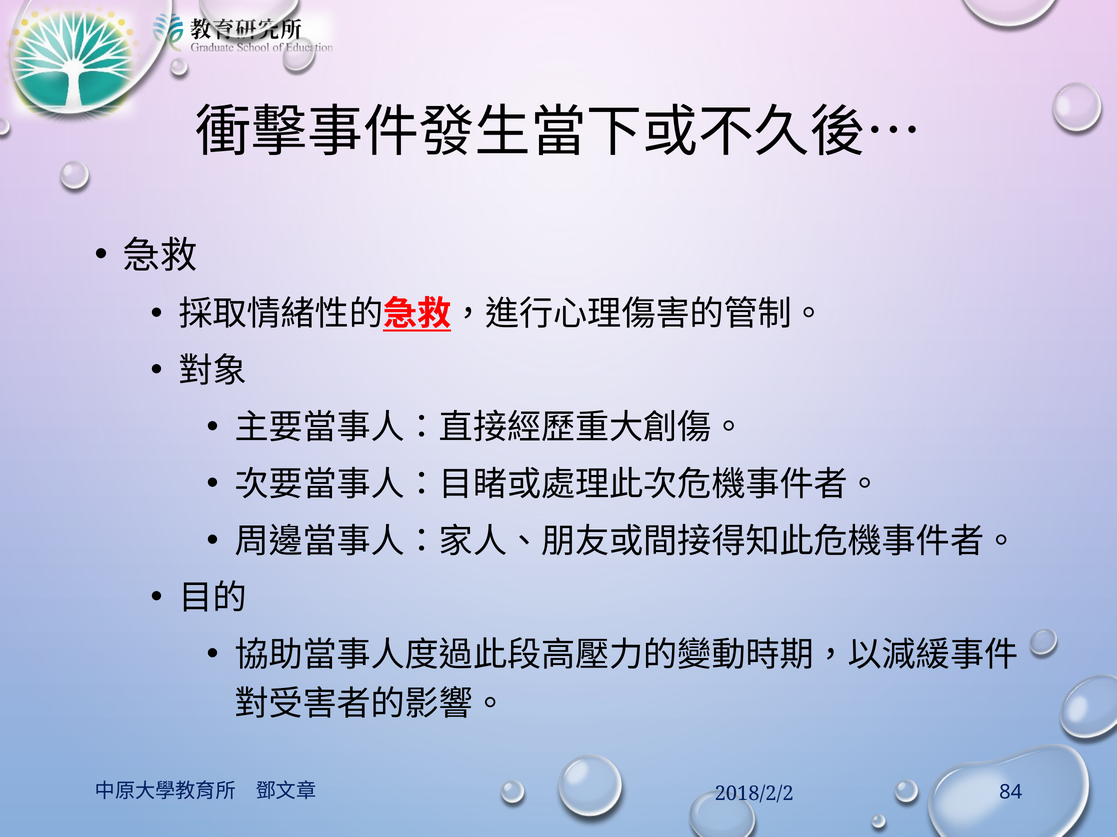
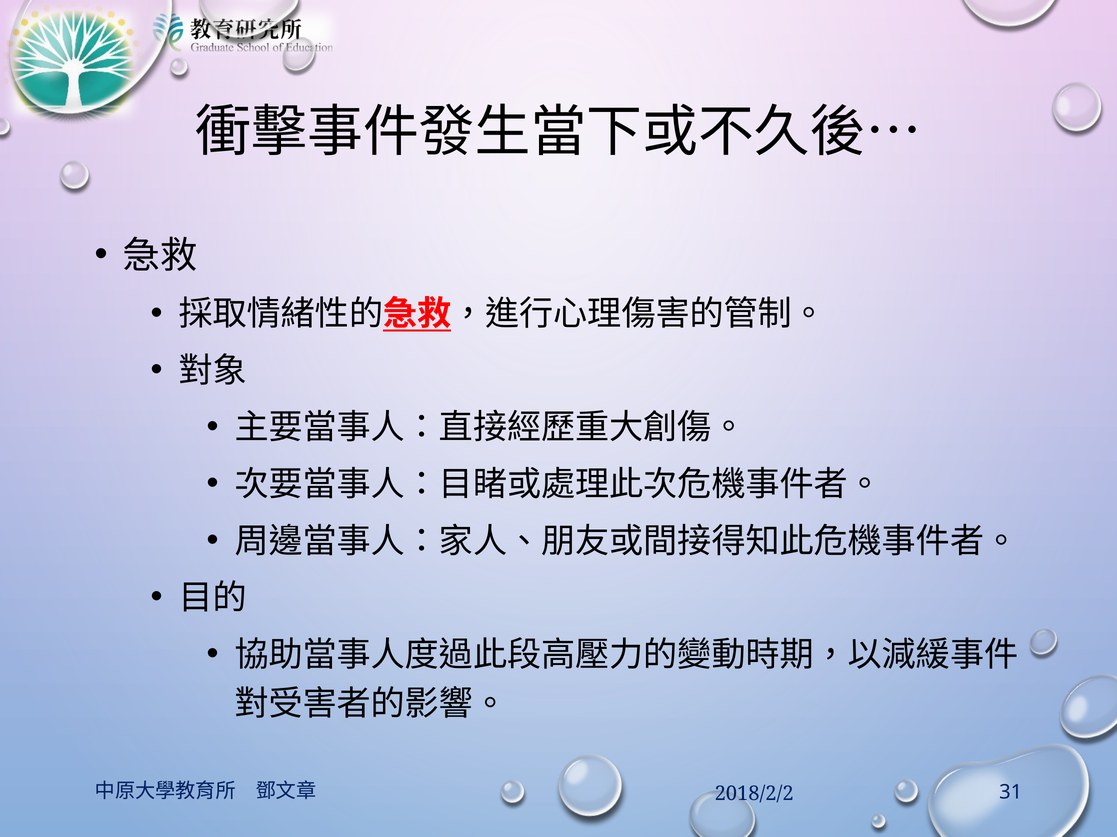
84: 84 -> 31
